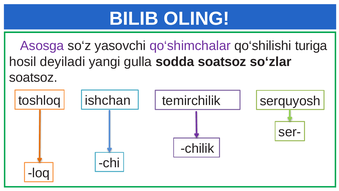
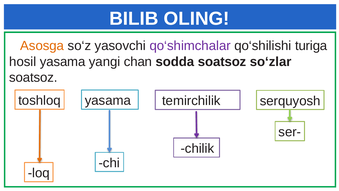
Asosga colour: purple -> orange
hosil deyiladi: deyiladi -> yasama
gulla: gulla -> chan
toshloq ishchan: ishchan -> yasama
